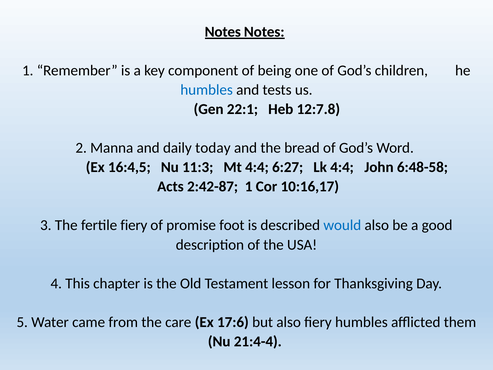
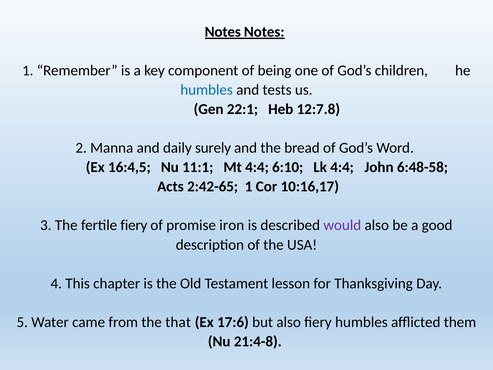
today: today -> surely
11:3: 11:3 -> 11:1
6:27: 6:27 -> 6:10
2:42-87: 2:42-87 -> 2:42-65
foot: foot -> iron
would colour: blue -> purple
care: care -> that
21:4-4: 21:4-4 -> 21:4-8
